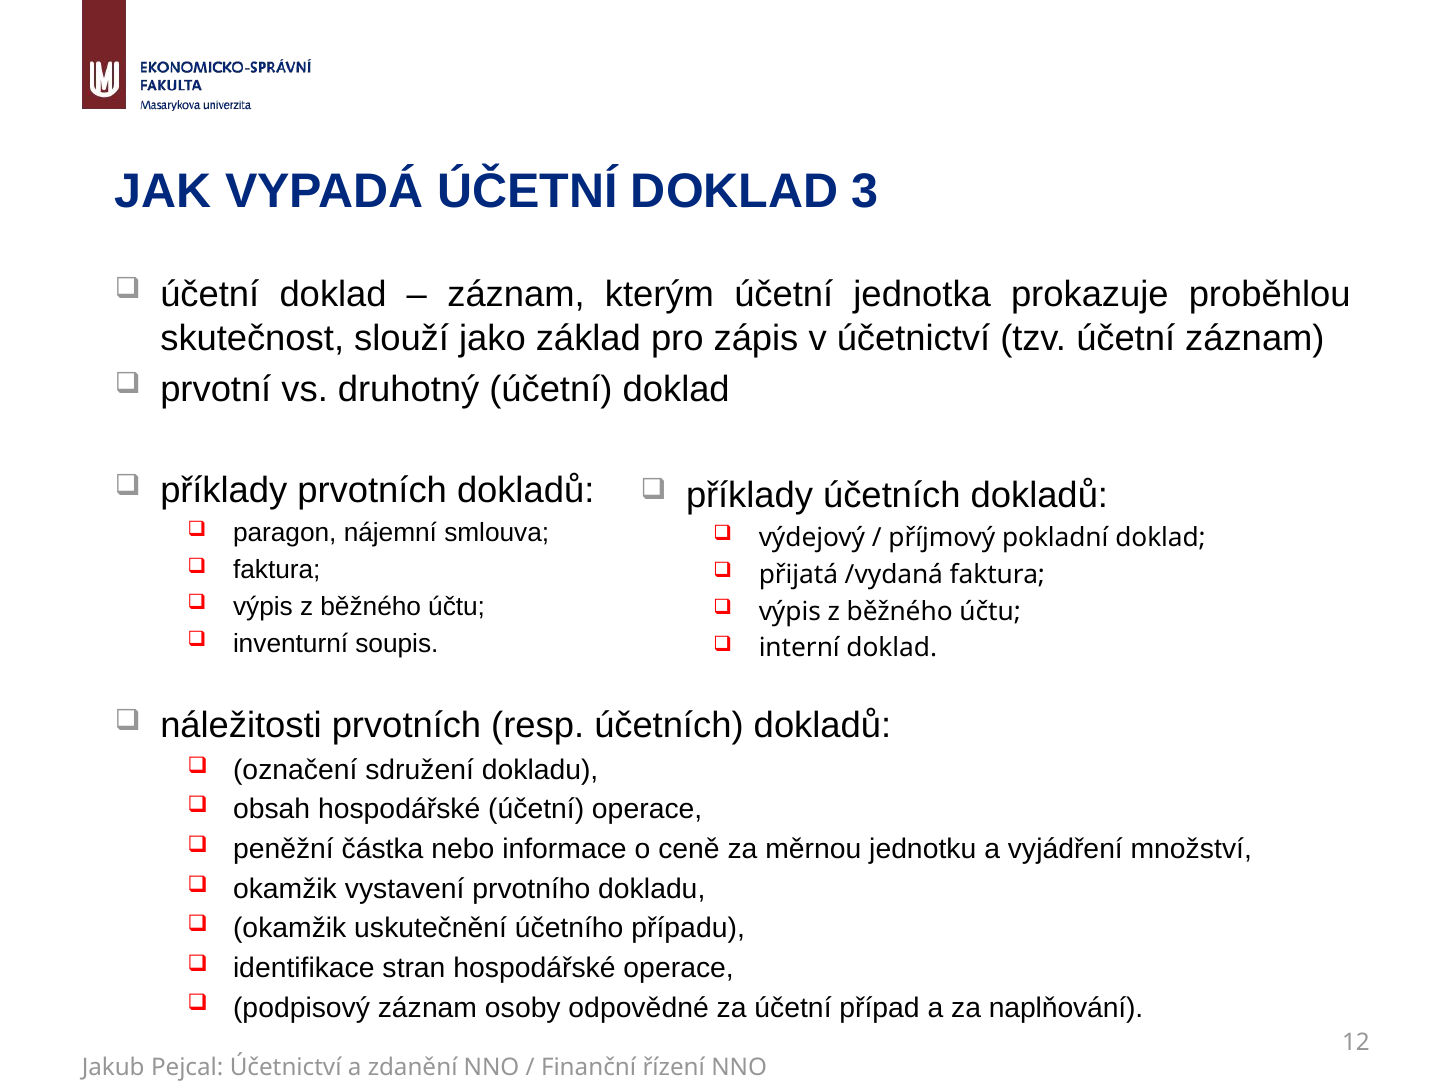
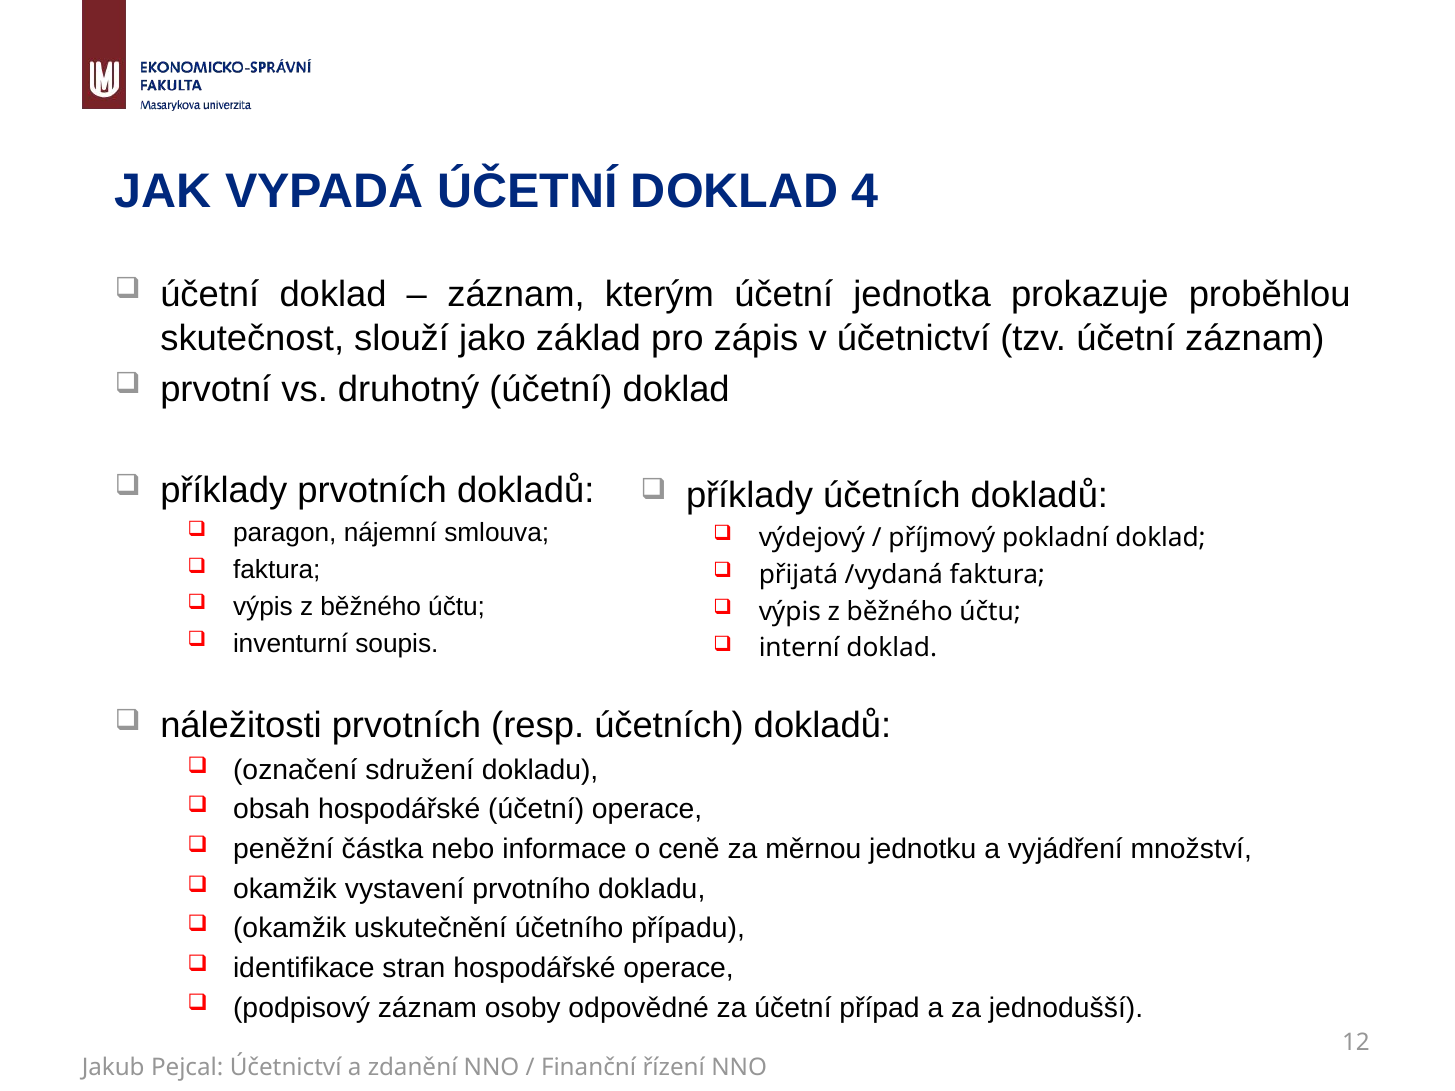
3: 3 -> 4
naplňování: naplňování -> jednodušší
